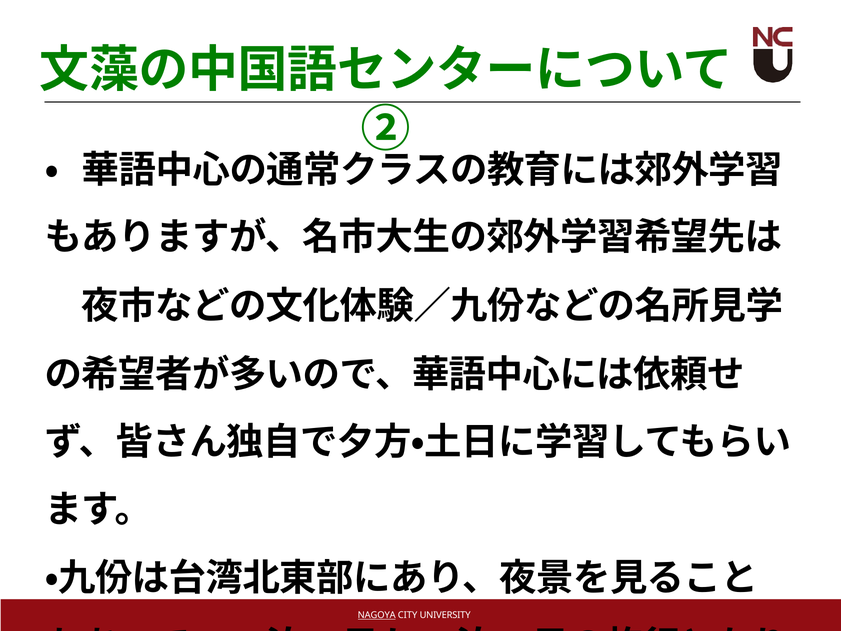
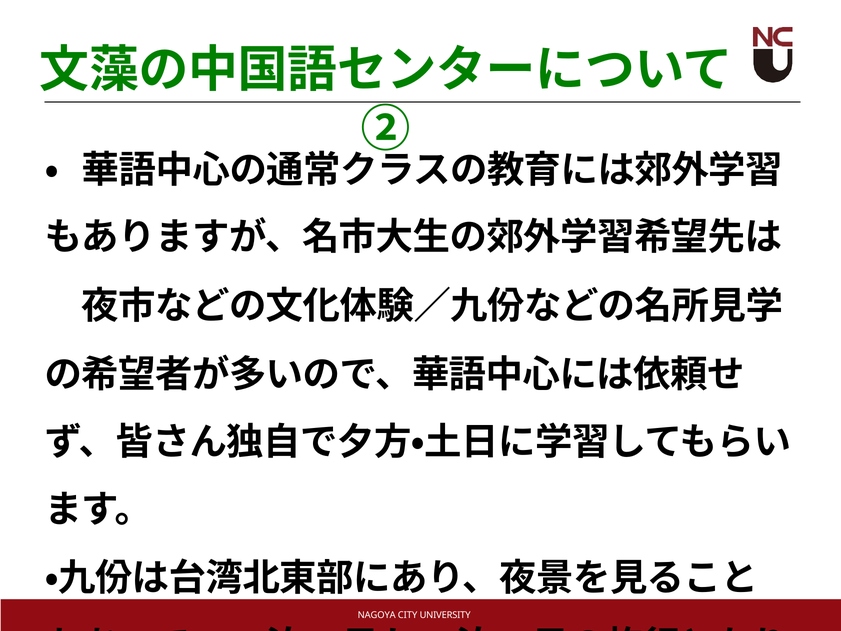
NAGOYA underline: present -> none
